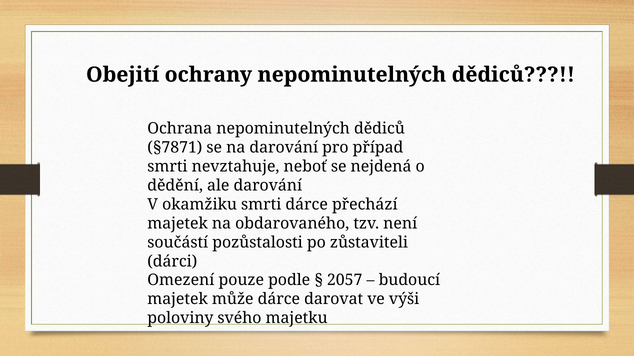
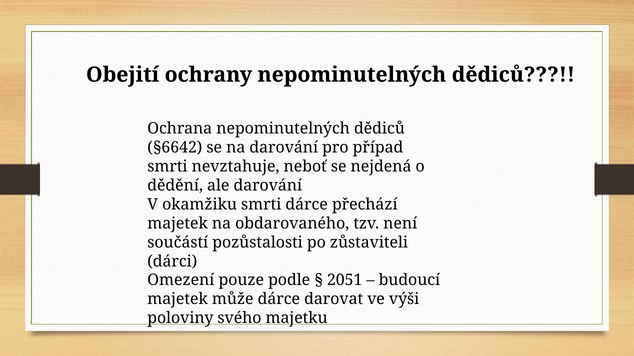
§7871: §7871 -> §6642
2057: 2057 -> 2051
